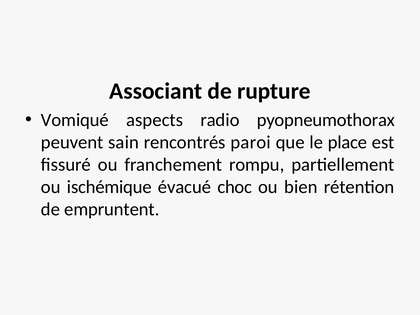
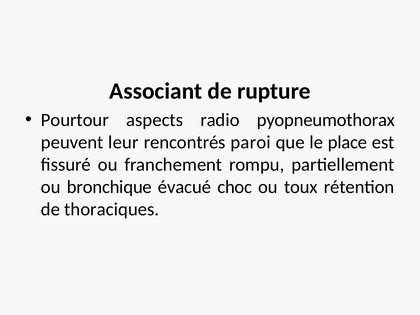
Vomiqué: Vomiqué -> Pourtour
sain: sain -> leur
ischémique: ischémique -> bronchique
bien: bien -> toux
empruntent: empruntent -> thoraciques
